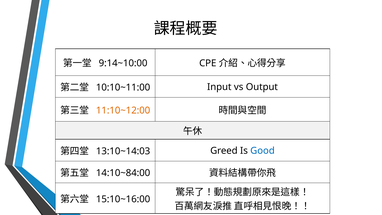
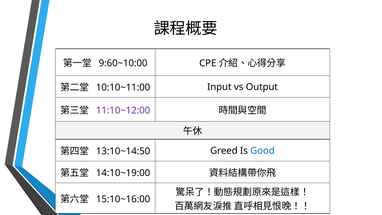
9:14~10:00: 9:14~10:00 -> 9:60~10:00
11:10~12:00 colour: orange -> purple
13:10~14:03: 13:10~14:03 -> 13:10~14:50
14:10~84:00: 14:10~84:00 -> 14:10~19:00
